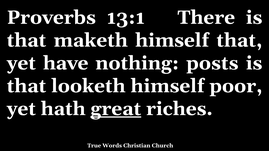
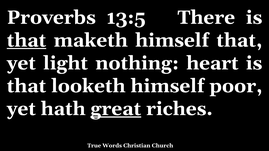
13:1: 13:1 -> 13:5
that at (26, 40) underline: none -> present
have: have -> light
posts: posts -> heart
